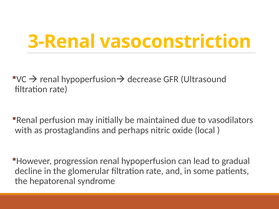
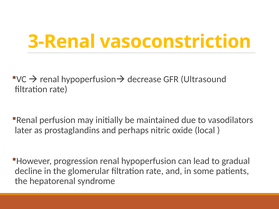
with: with -> later
